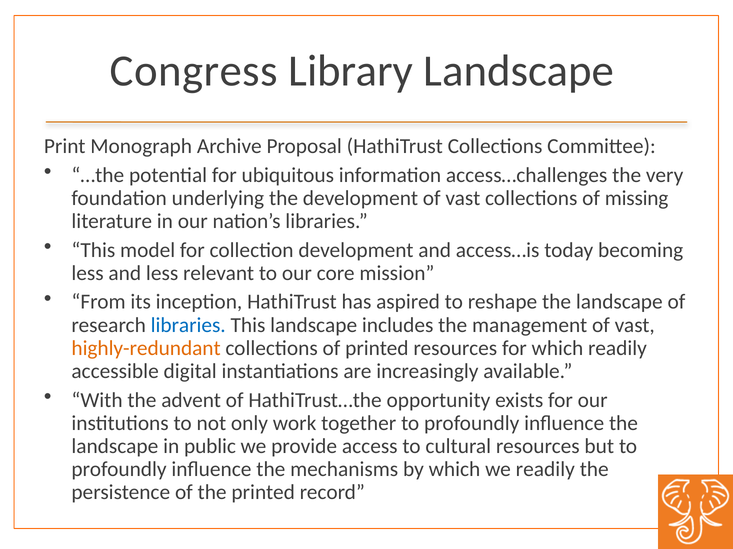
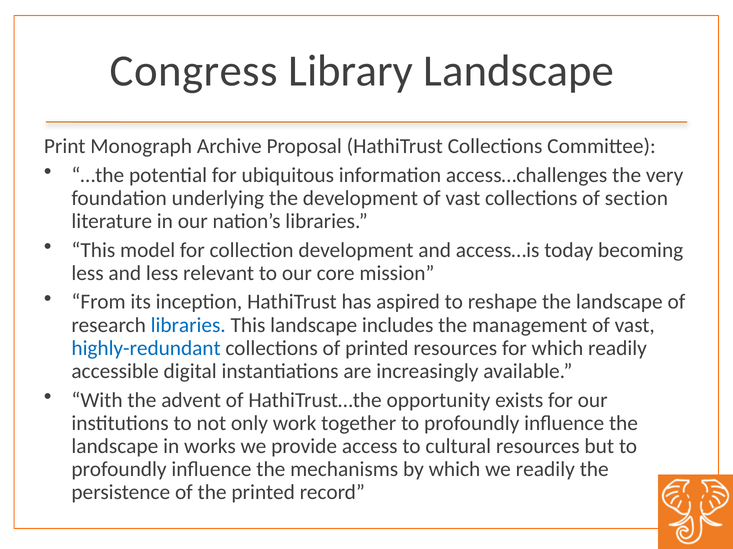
missing: missing -> section
highly-redundant colour: orange -> blue
public: public -> works
